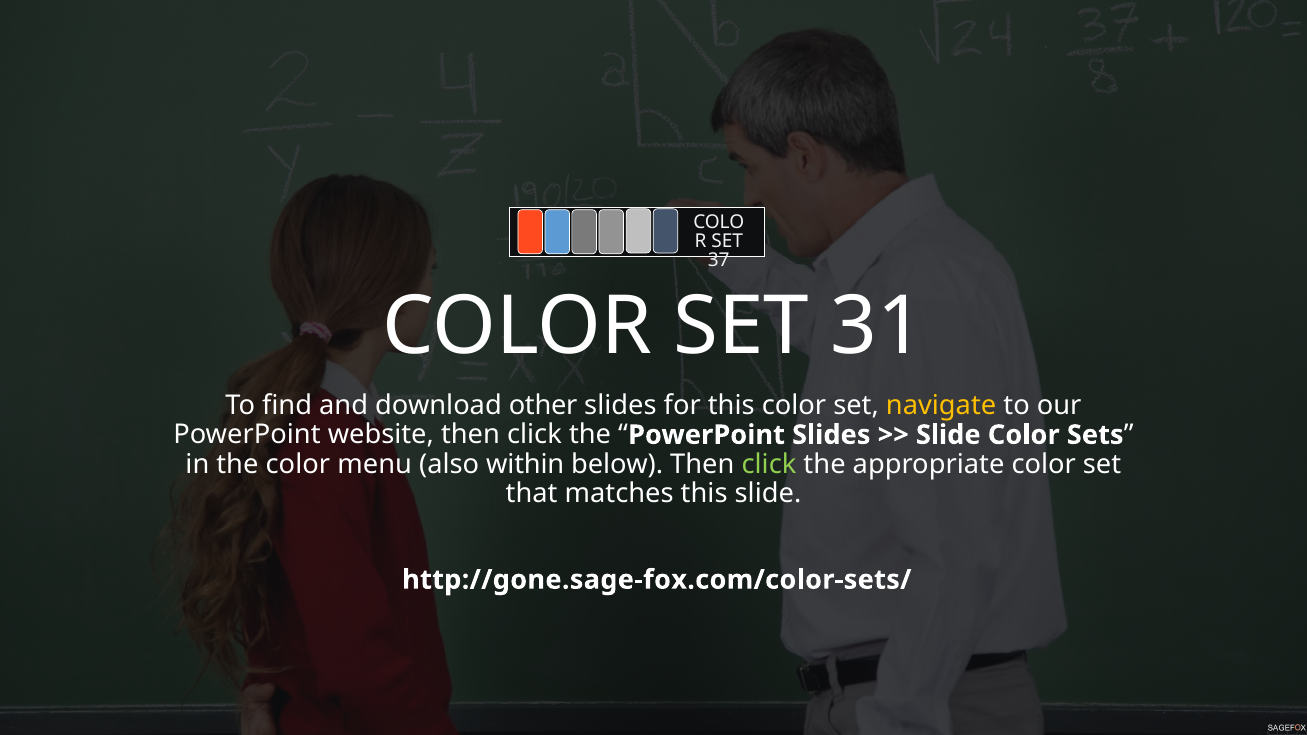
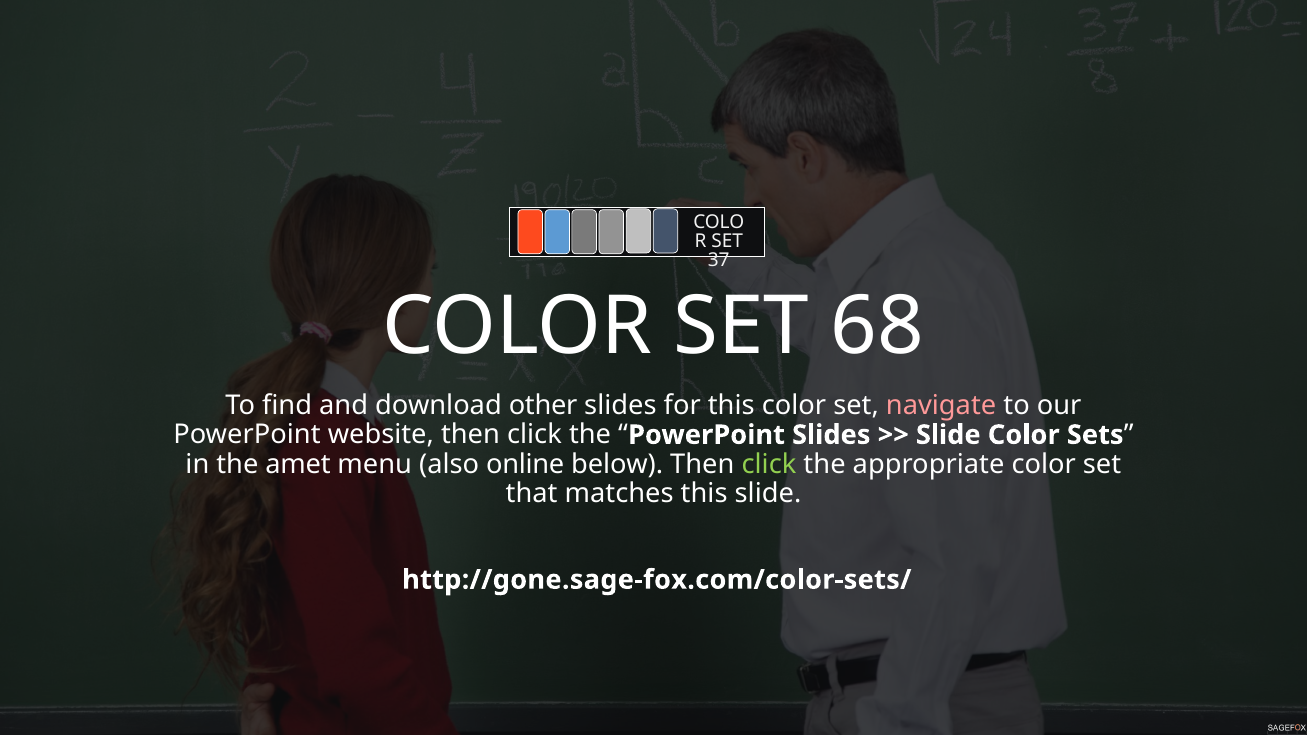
31: 31 -> 68
navigate colour: yellow -> pink
the color: color -> amet
within: within -> online
